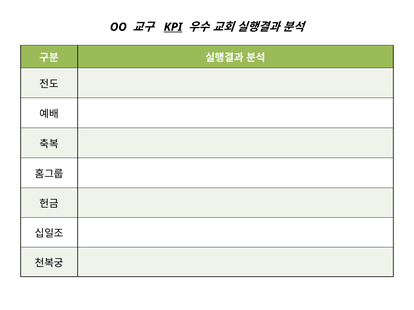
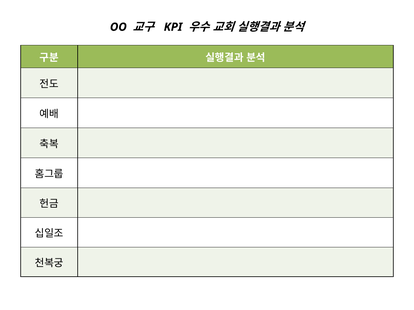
KPI underline: present -> none
